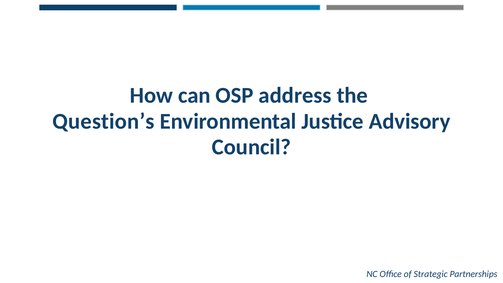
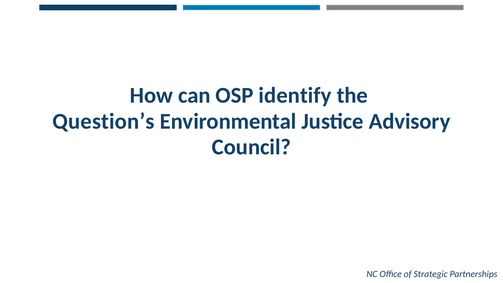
address: address -> identify
